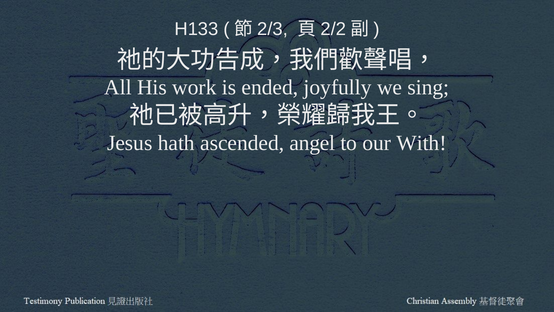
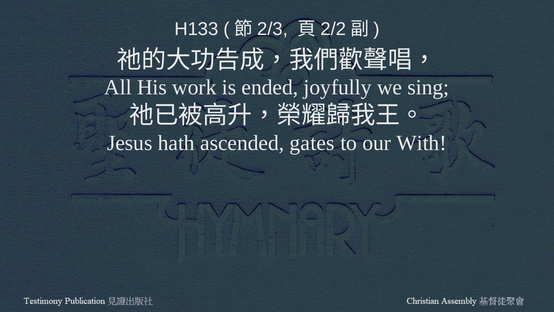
angel: angel -> gates
